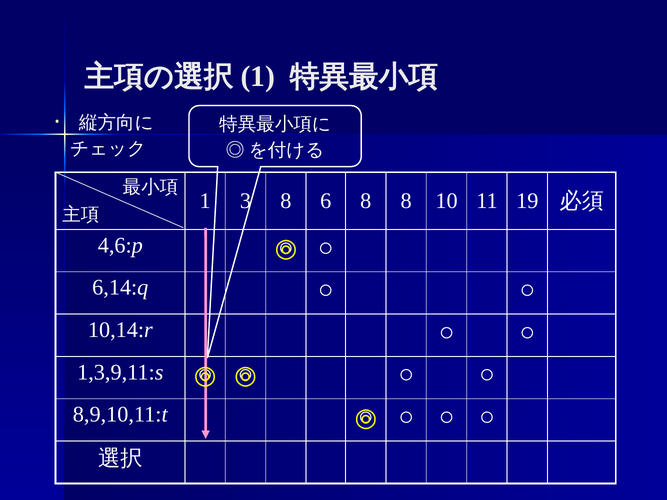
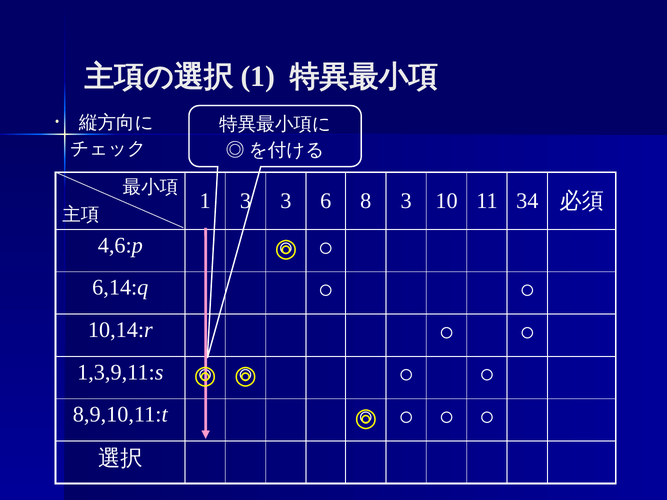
3 8: 8 -> 3
8 8: 8 -> 3
19: 19 -> 34
